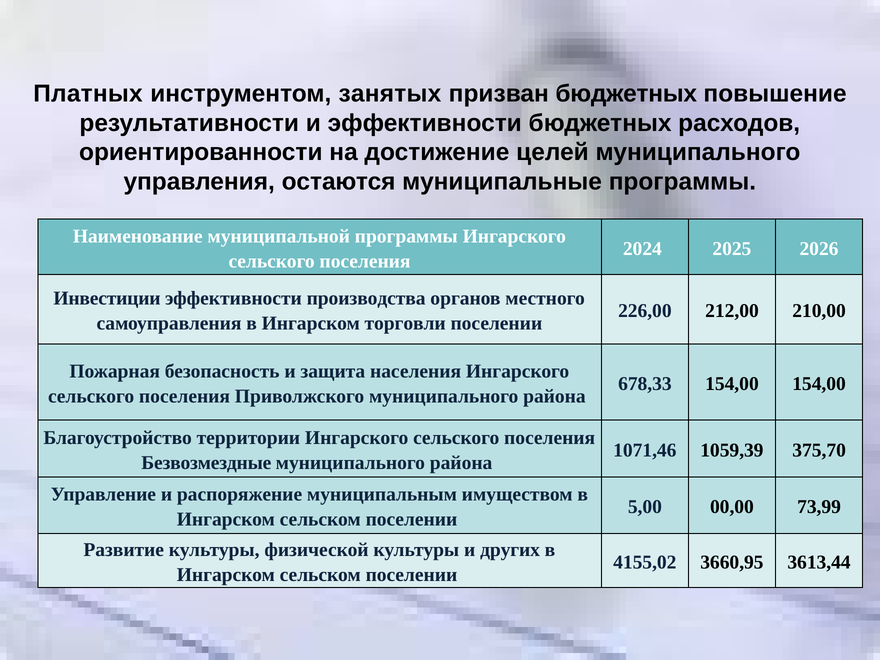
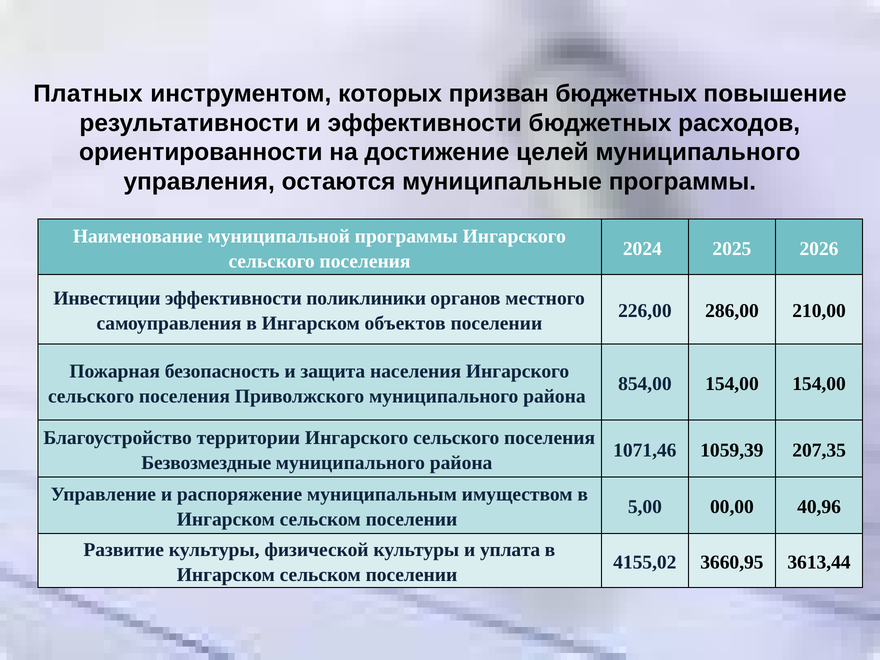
занятых: занятых -> которых
производства: производства -> поликлиники
212,00: 212,00 -> 286,00
торговли: торговли -> объектов
678,33: 678,33 -> 854,00
375,70: 375,70 -> 207,35
73,99: 73,99 -> 40,96
других: других -> уплата
